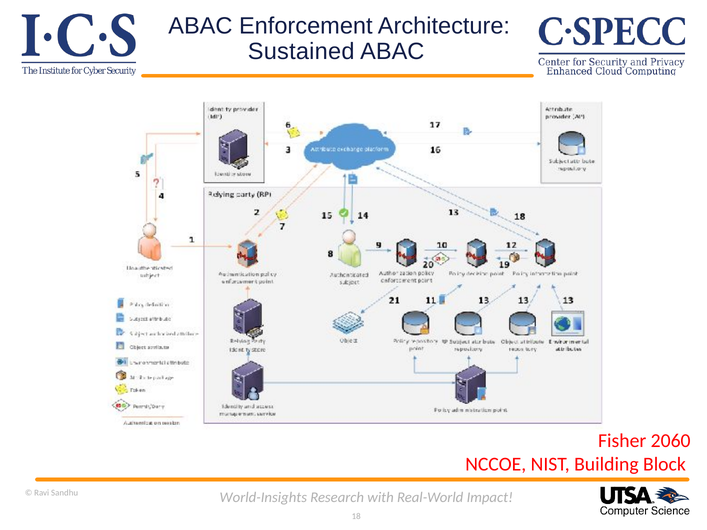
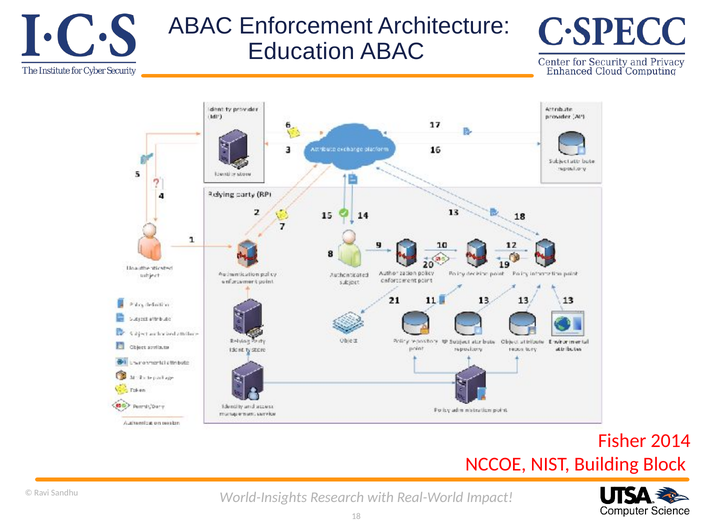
Sustained: Sustained -> Education
2060: 2060 -> 2014
